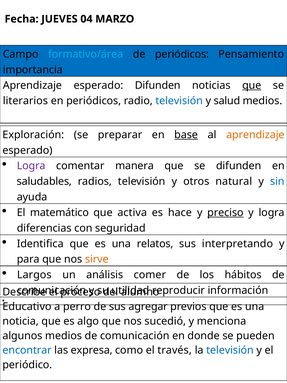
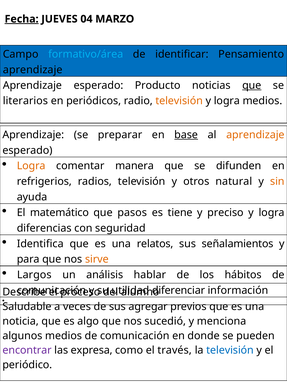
Fecha underline: none -> present
de periódicos: periódicos -> identificar
importancia at (33, 70): importancia -> aprendizaje
esperado Difunden: Difunden -> Producto
televisión at (179, 101) colour: blue -> orange
salud at (227, 101): salud -> logra
Exploración at (33, 135): Exploración -> Aprendizaje
Logra at (31, 166) colour: purple -> orange
saludables: saludables -> refrigerios
sin colour: blue -> orange
activa: activa -> pasos
hace: hace -> tiene
preciso underline: present -> none
interpretando: interpretando -> señalamientos
comer: comer -> hablar
reproducir: reproducir -> diferenciar
Educativo: Educativo -> Saludable
perro: perro -> veces
encontrar colour: blue -> purple
